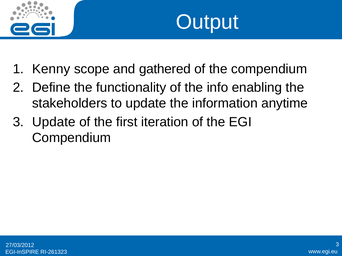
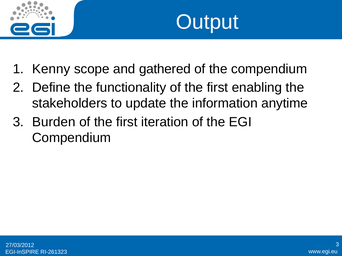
functionality of the info: info -> first
3 Update: Update -> Burden
